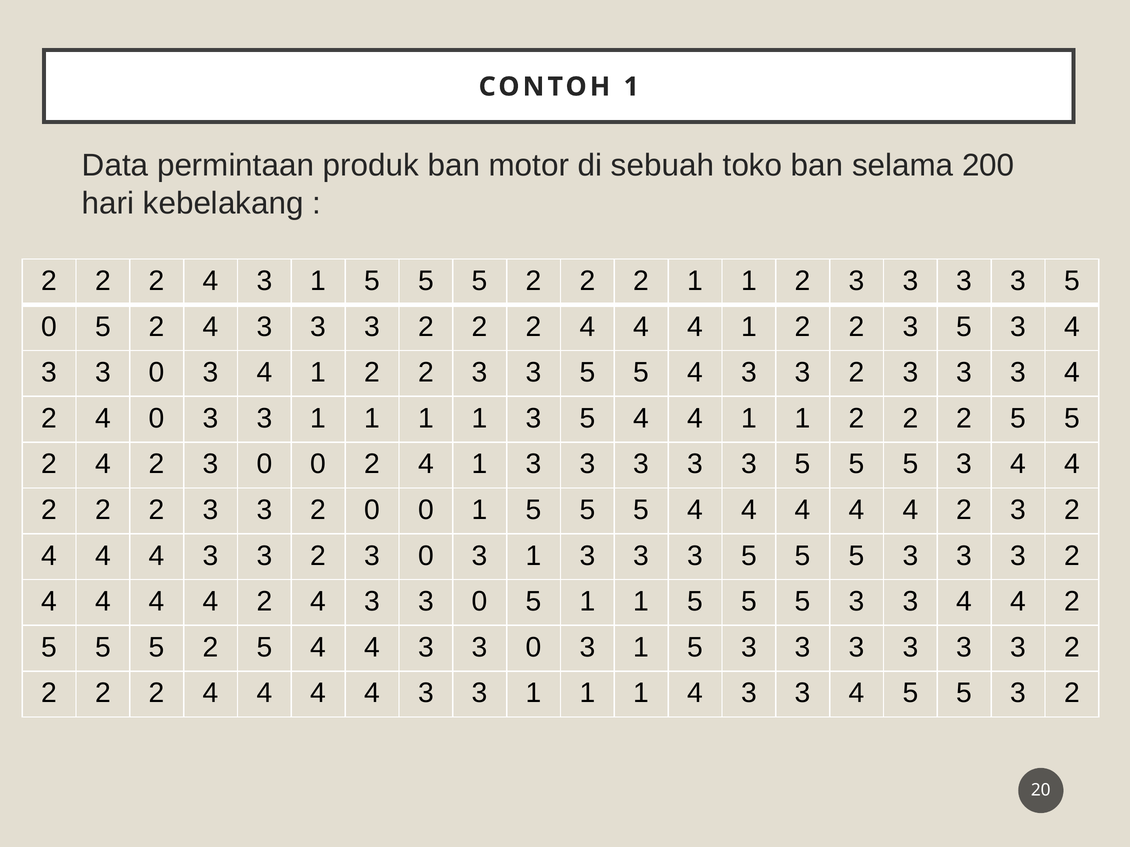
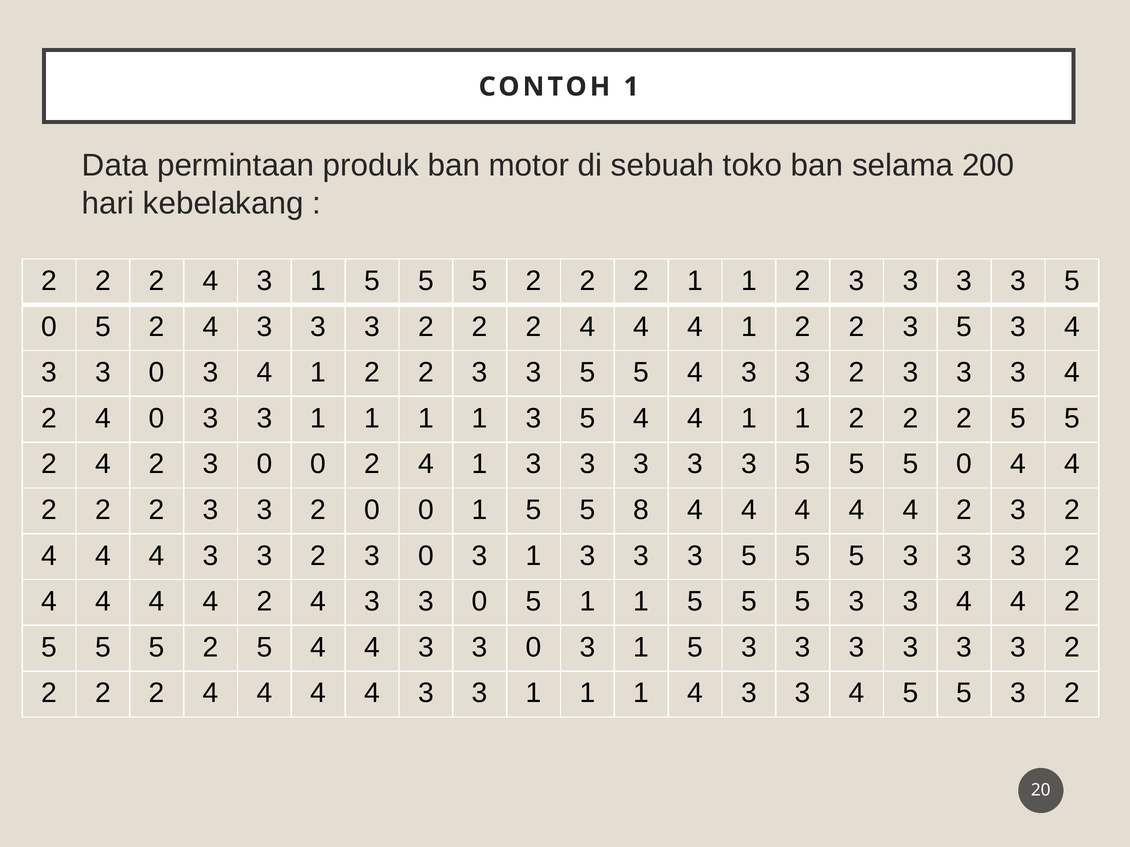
3 at (964, 464): 3 -> 0
5 at (641, 510): 5 -> 8
